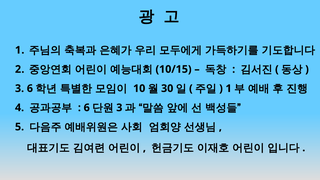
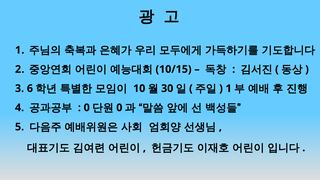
6 at (87, 108): 6 -> 0
3 at (119, 108): 3 -> 0
